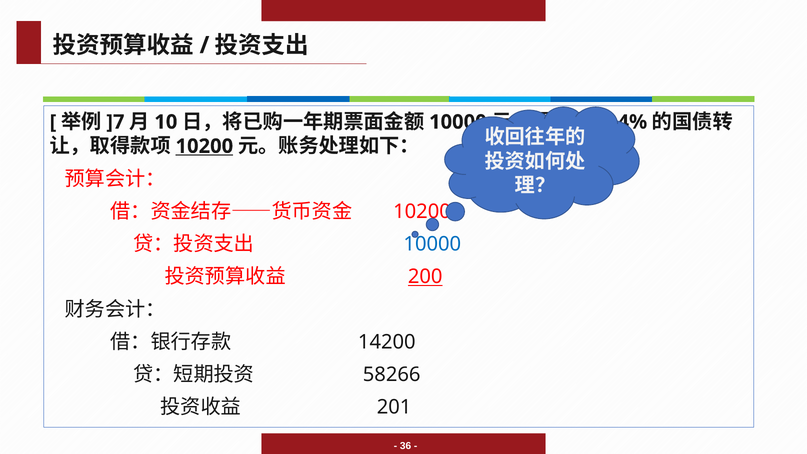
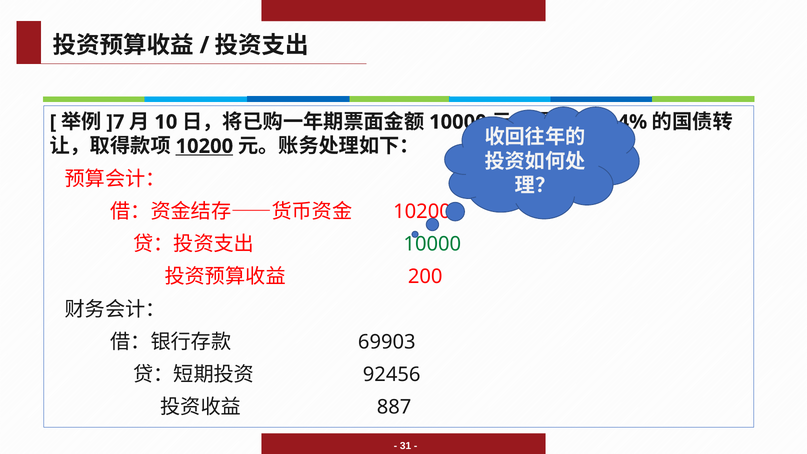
10000 at (432, 244) colour: blue -> green
200 underline: present -> none
14200: 14200 -> 69903
58266: 58266 -> 92456
201: 201 -> 887
36: 36 -> 31
